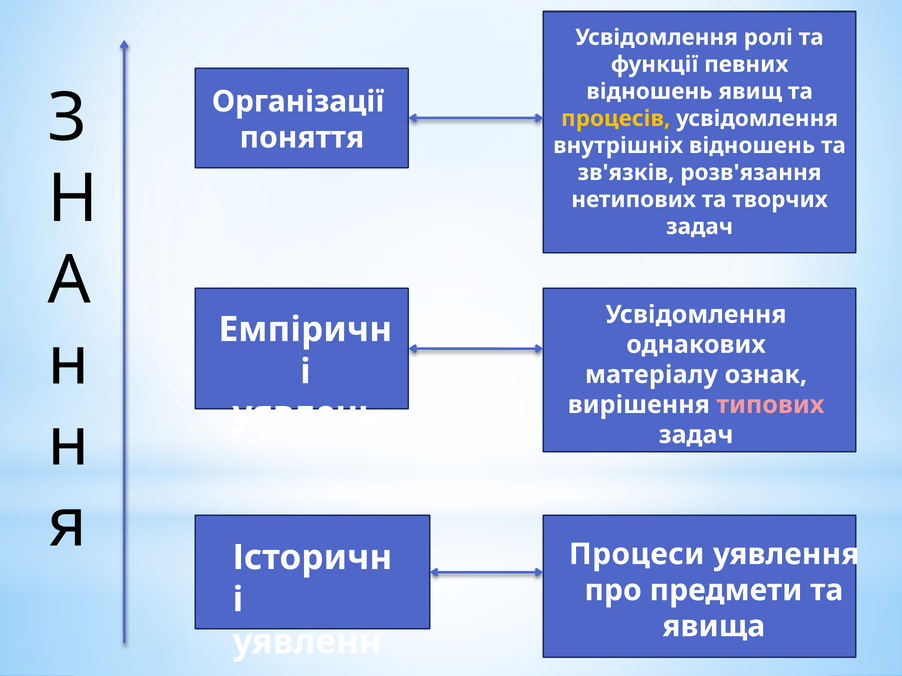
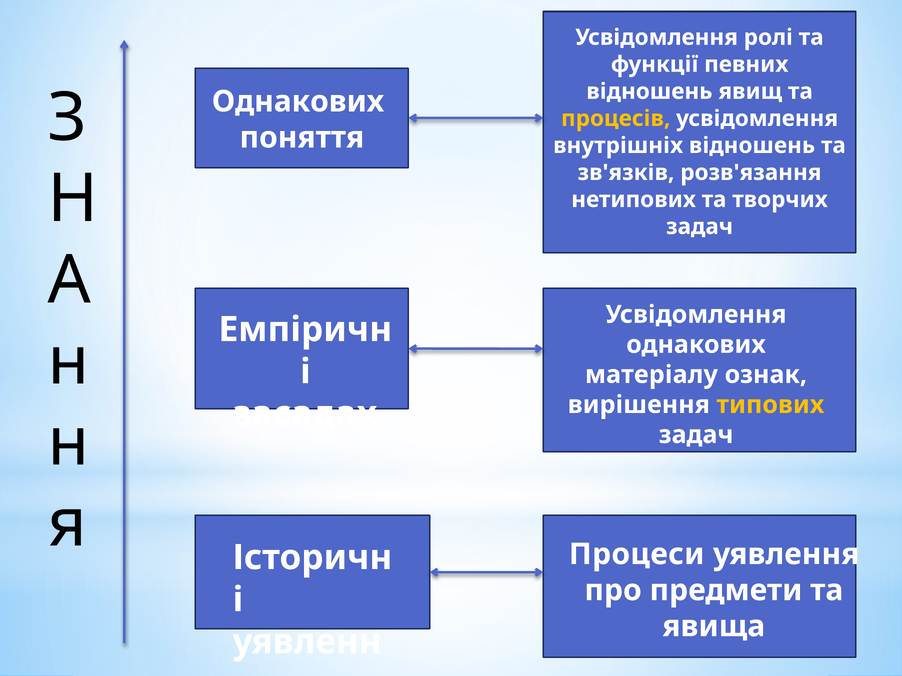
Організації at (298, 102): Організації -> Однакових
типових colour: pink -> yellow
уявлень: уявлень -> засадах
